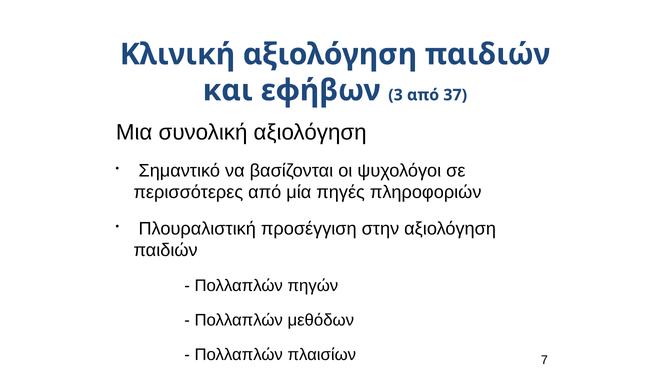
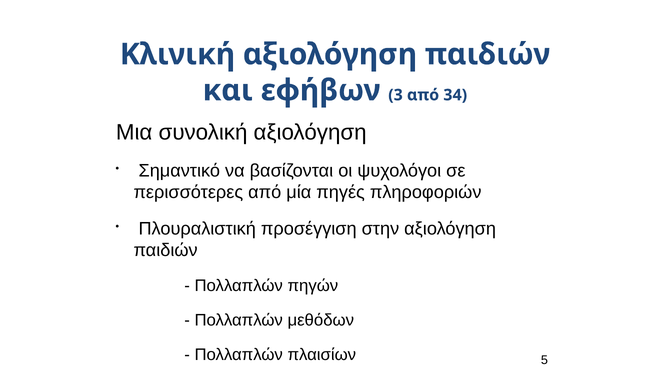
37: 37 -> 34
7: 7 -> 5
